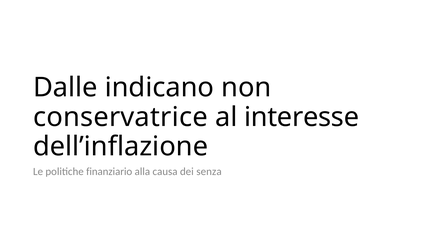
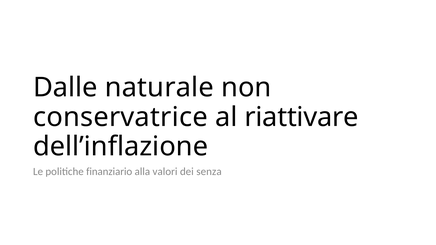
indicano: indicano -> naturale
interesse: interesse -> riattivare
causa: causa -> valori
